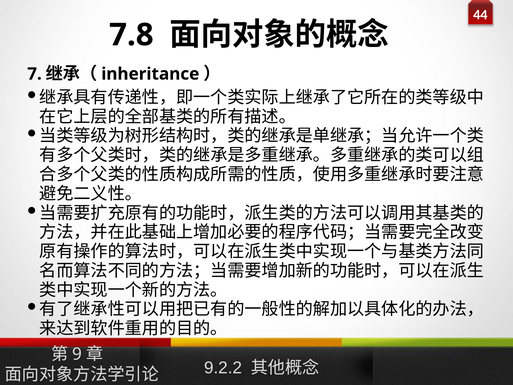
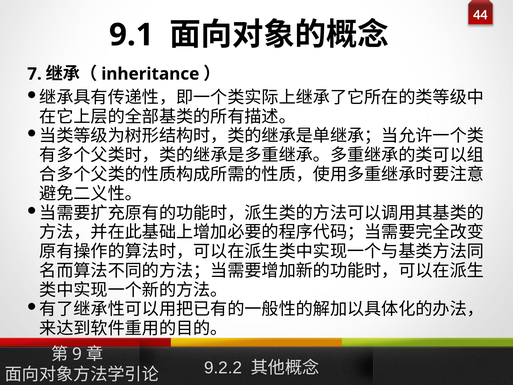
7.8: 7.8 -> 9.1
